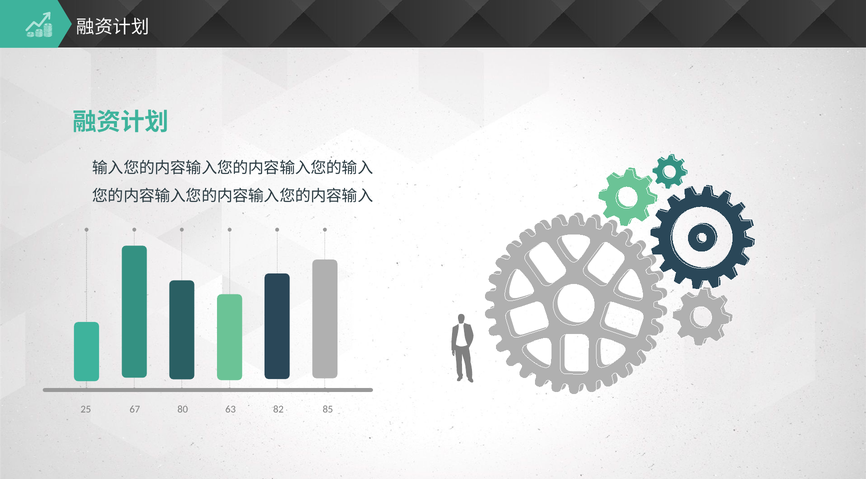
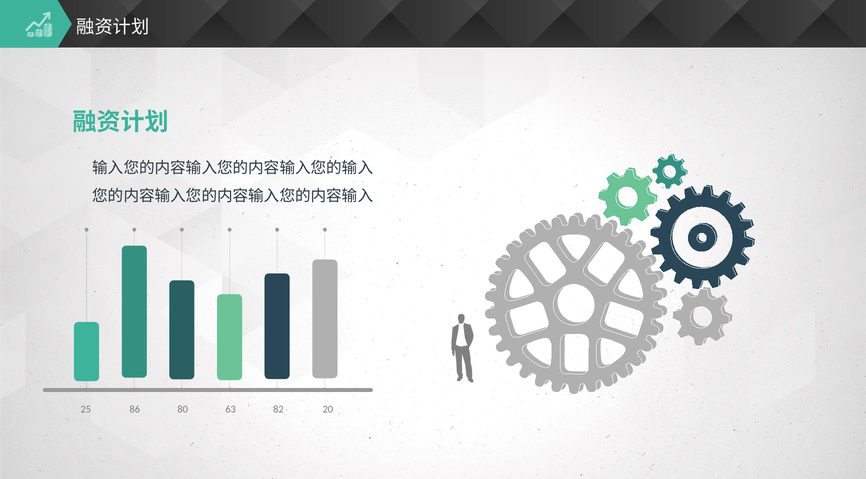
67: 67 -> 86
85: 85 -> 20
